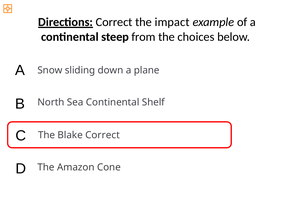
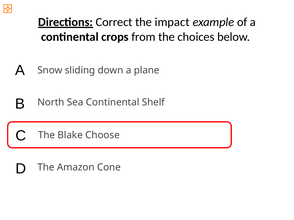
steep: steep -> crops
Blake Correct: Correct -> Choose
